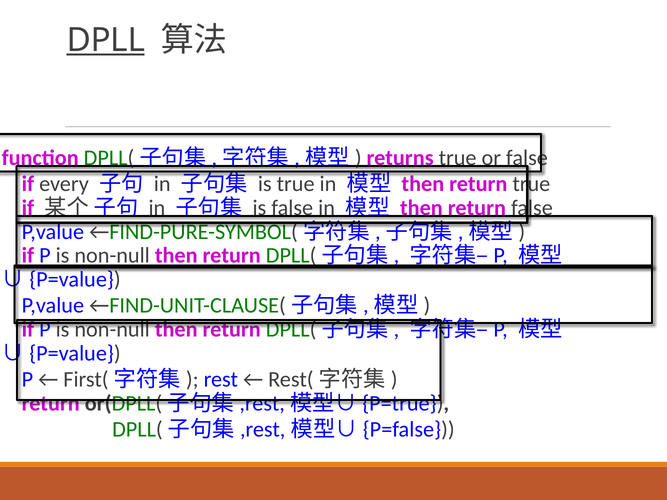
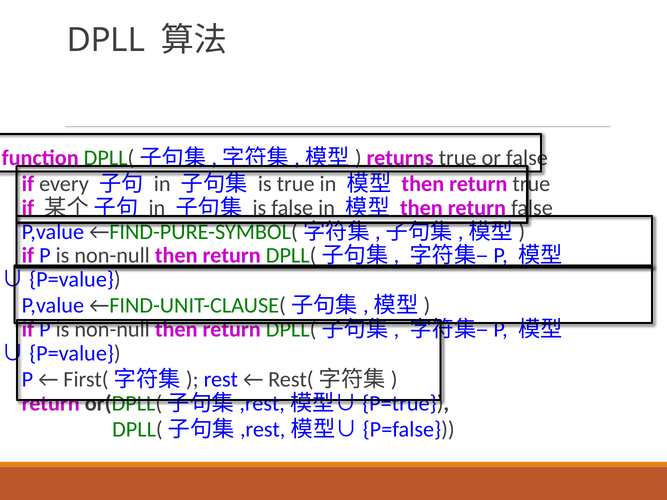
DPLL underline: present -> none
